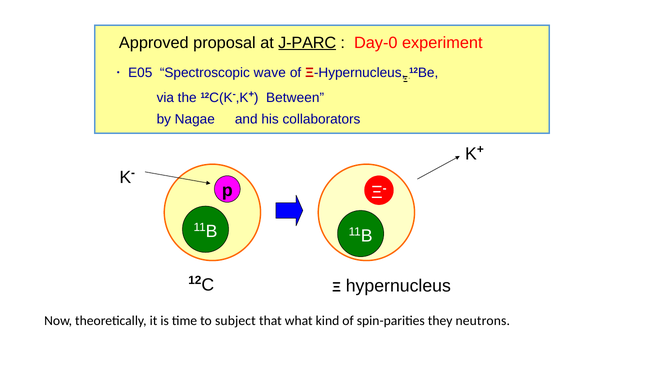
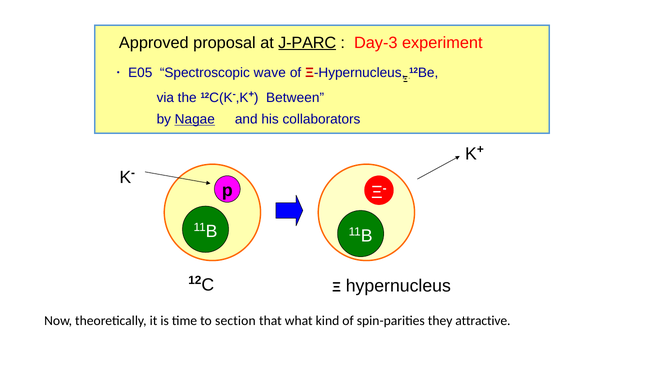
Day-0: Day-0 -> Day-3
Nagae underline: none -> present
subject: subject -> section
neutrons: neutrons -> attractive
